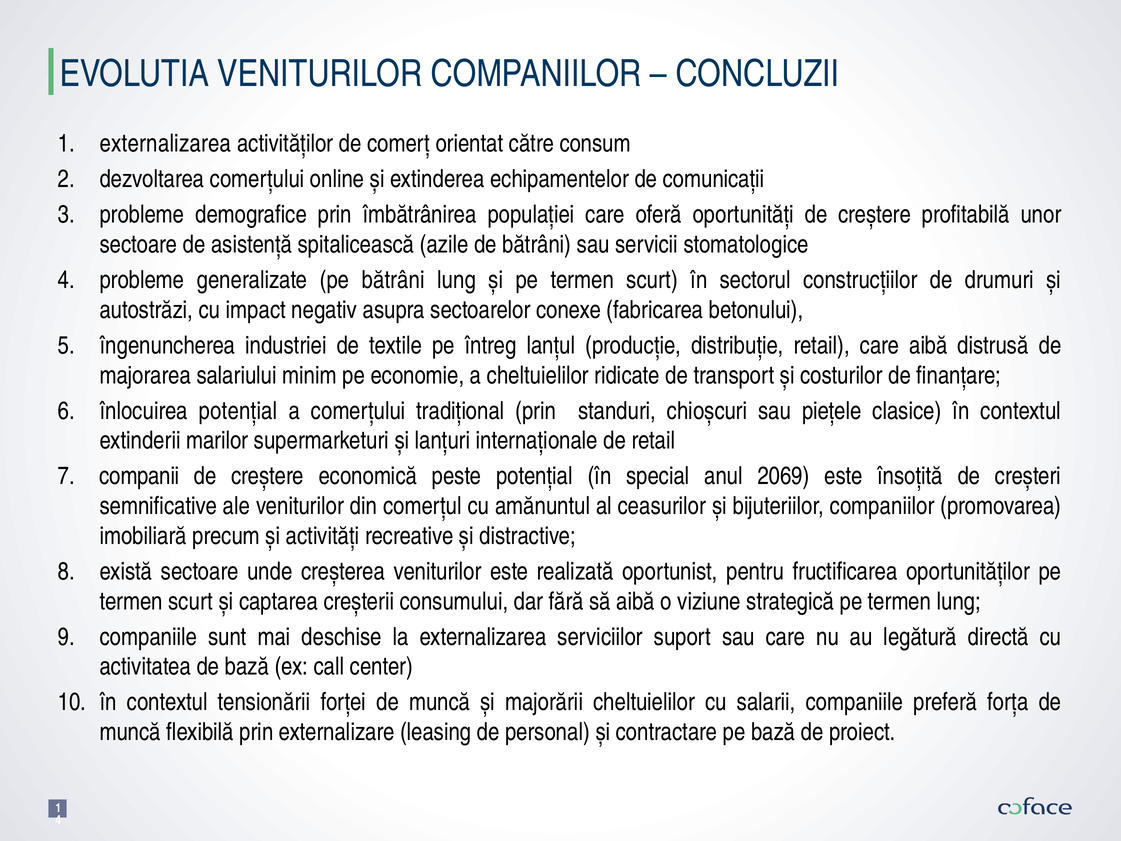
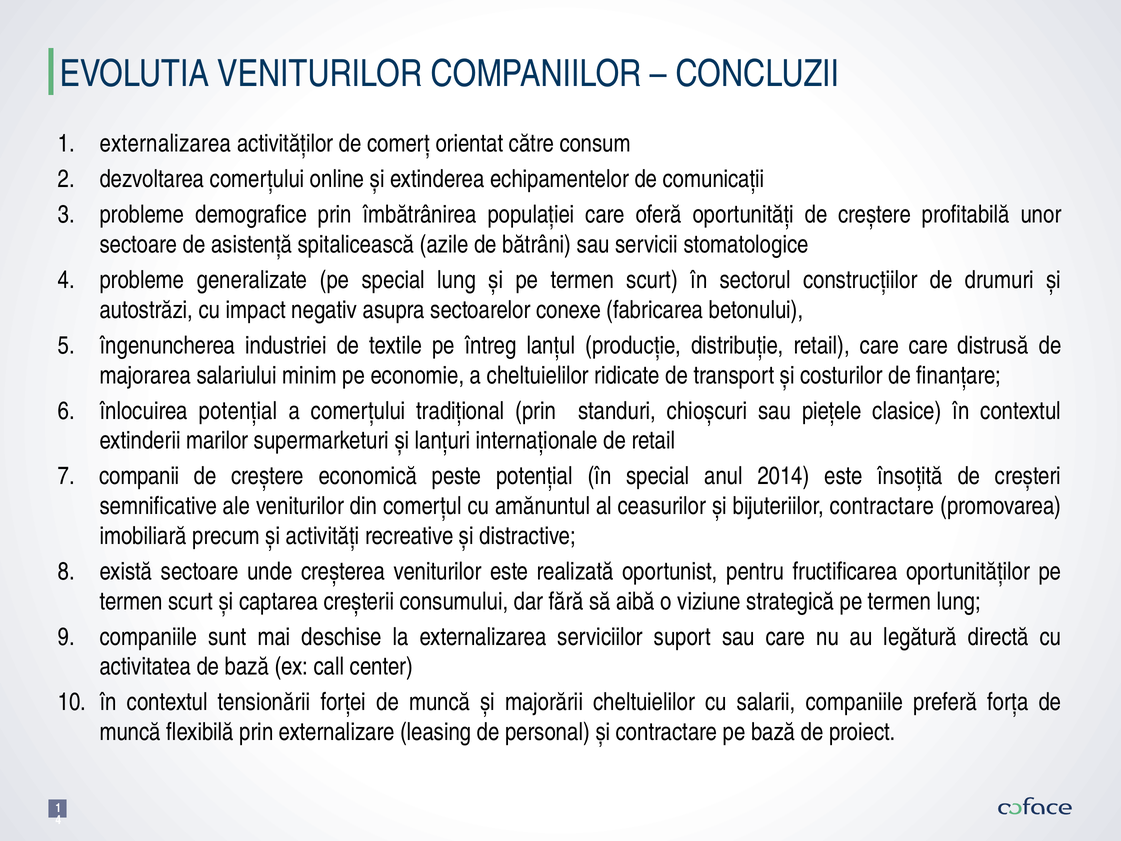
pe bătrâni: bătrâni -> special
care aibă: aibă -> care
2069: 2069 -> 2014
bijuteriilor companiilor: companiilor -> contractare
